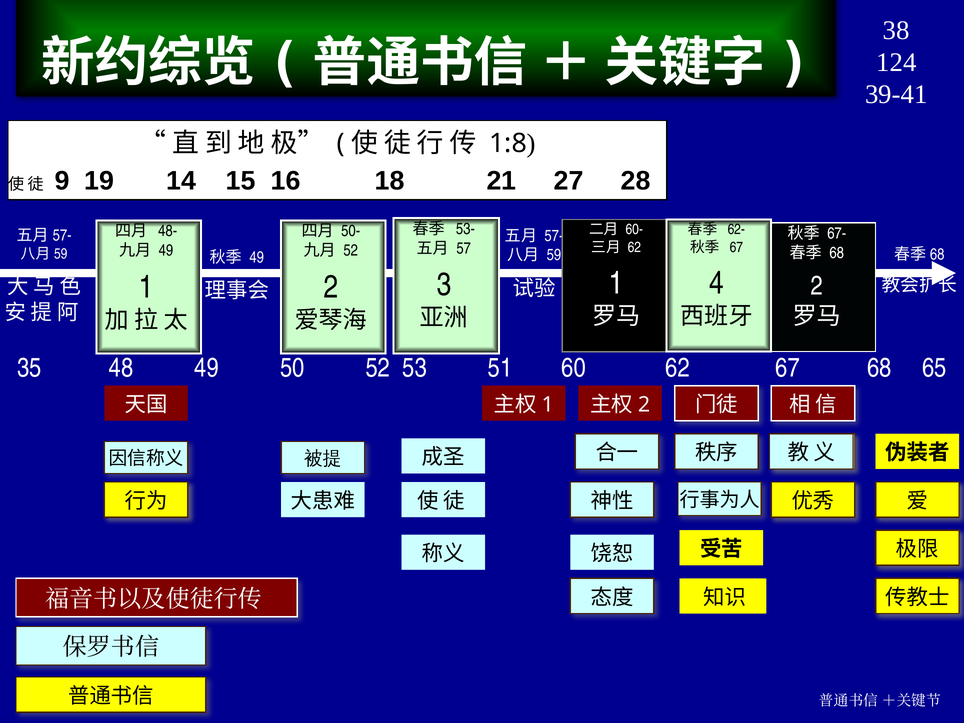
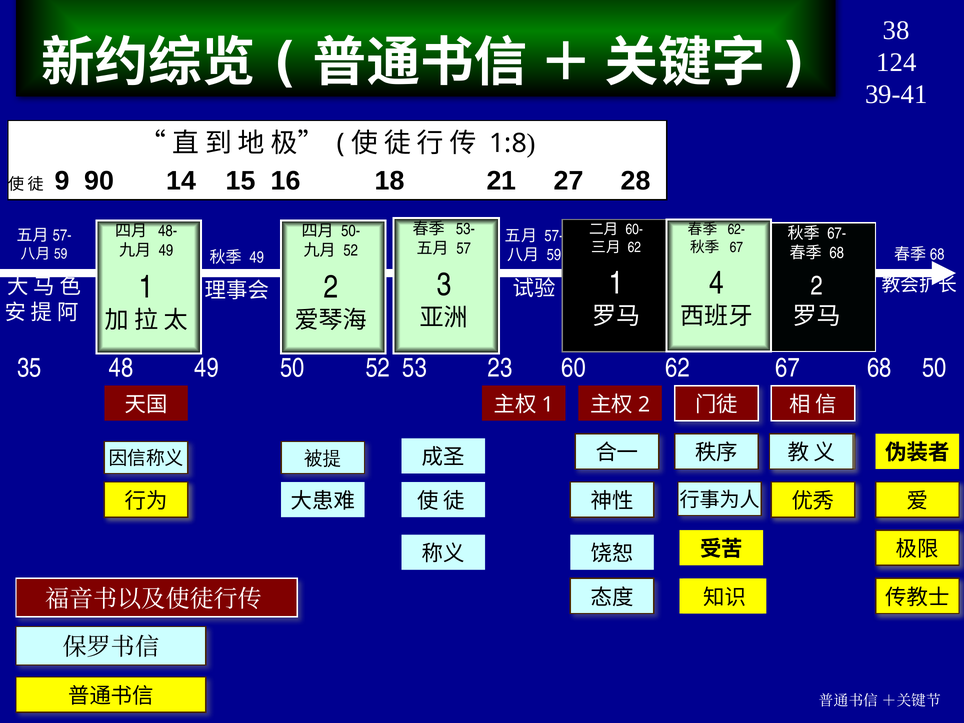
19: 19 -> 90
51: 51 -> 23
68 65: 65 -> 50
